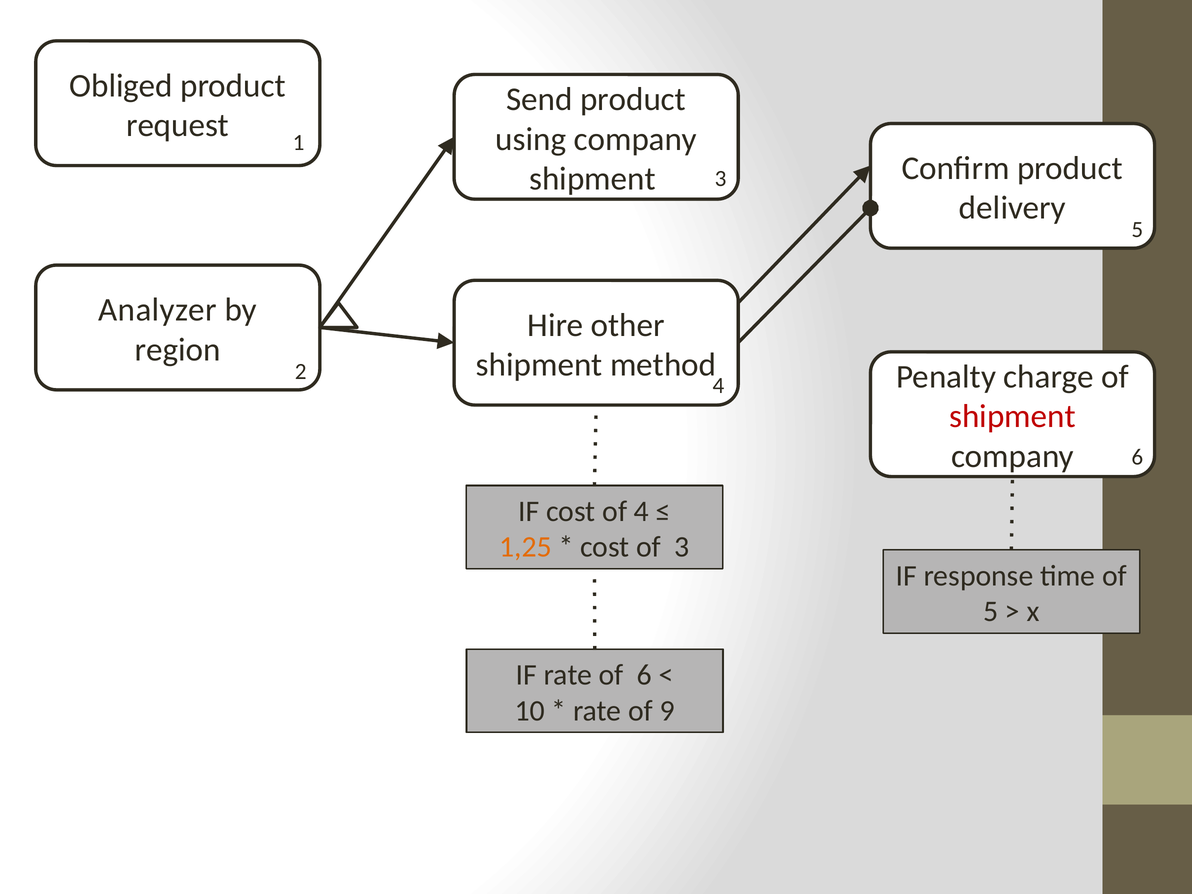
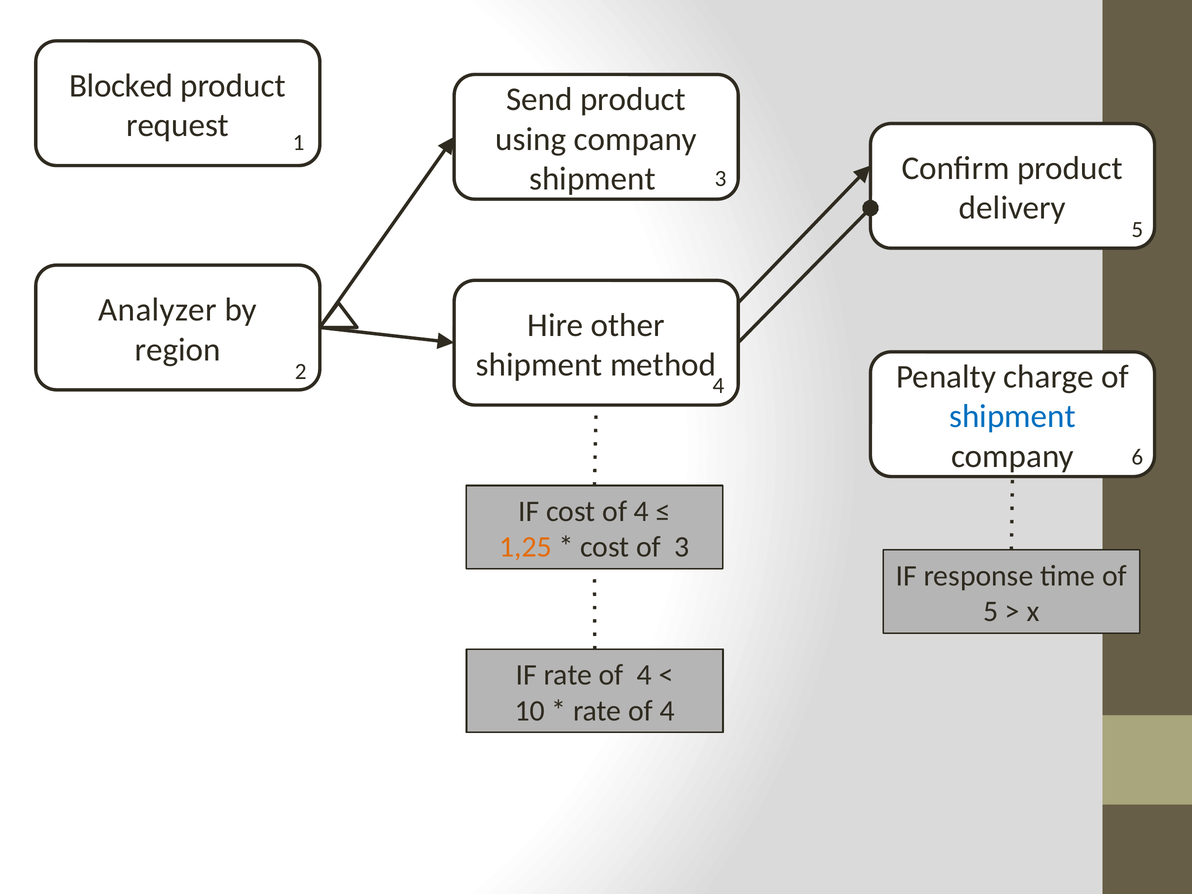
Obliged: Obliged -> Blocked
shipment at (1012, 416) colour: red -> blue
IF rate of 6: 6 -> 4
9 at (667, 711): 9 -> 4
